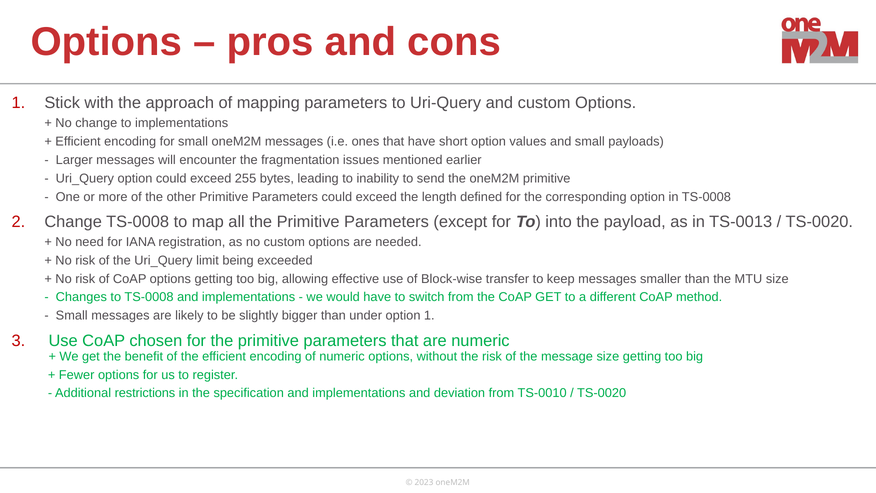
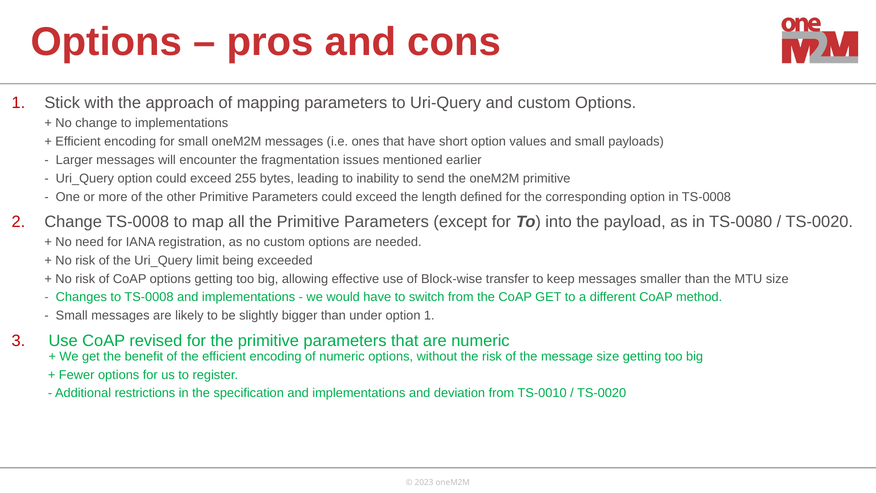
TS-0013: TS-0013 -> TS-0080
chosen: chosen -> revised
